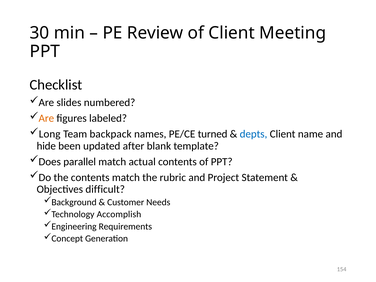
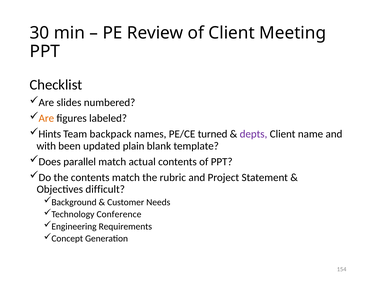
Long: Long -> Hints
depts colour: blue -> purple
hide: hide -> with
after: after -> plain
Accomplish: Accomplish -> Conference
